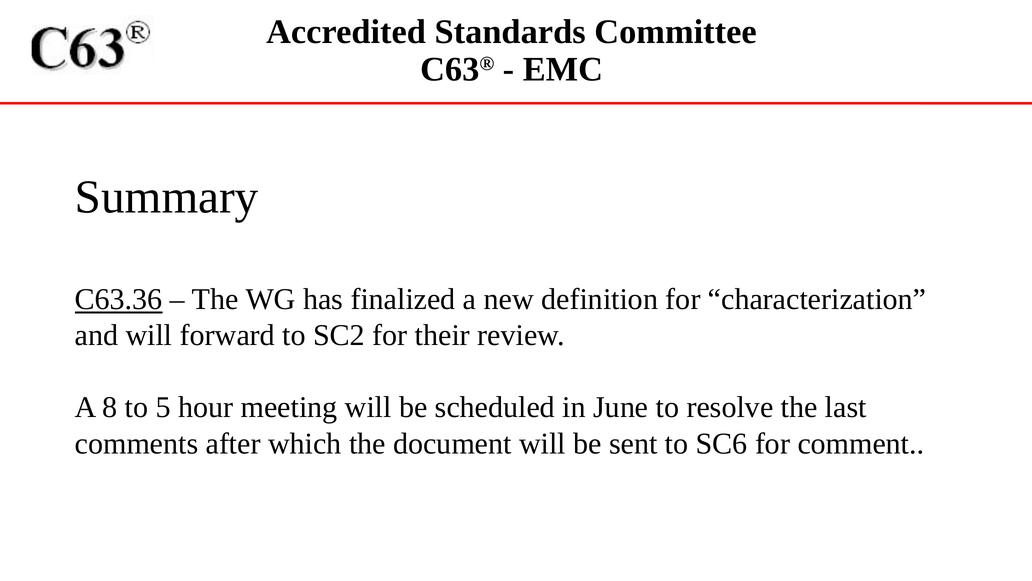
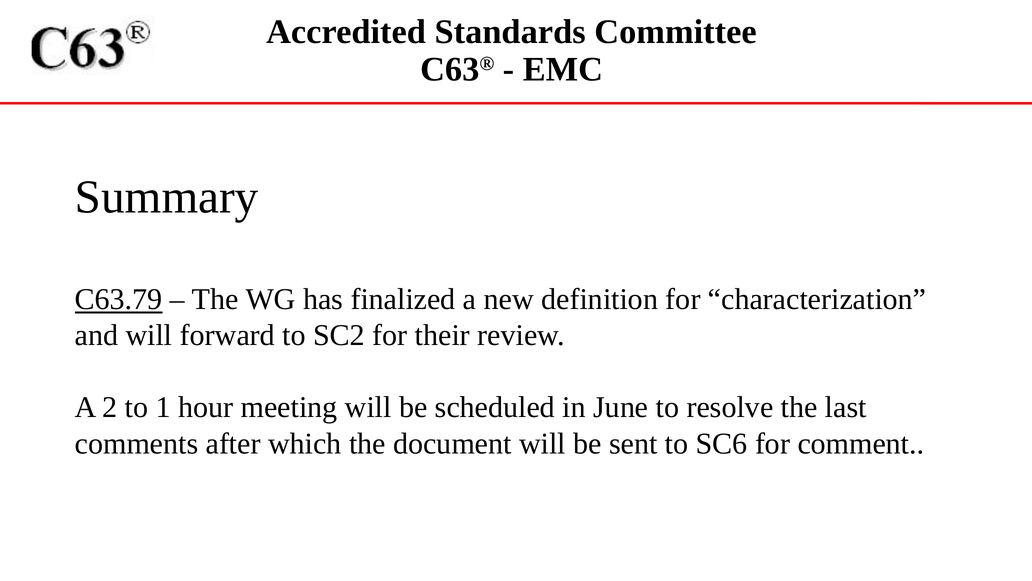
C63.36: C63.36 -> C63.79
8: 8 -> 2
5: 5 -> 1
